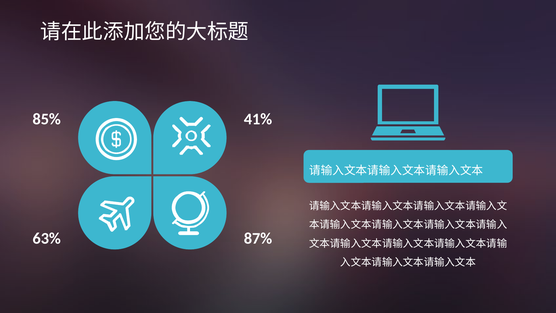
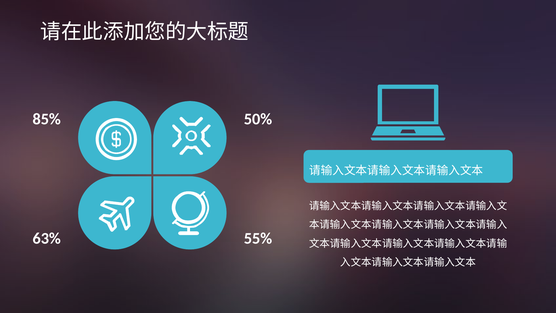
41%: 41% -> 50%
87%: 87% -> 55%
